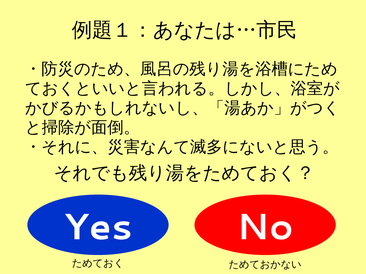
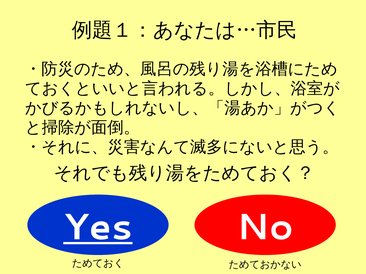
Yes underline: none -> present
